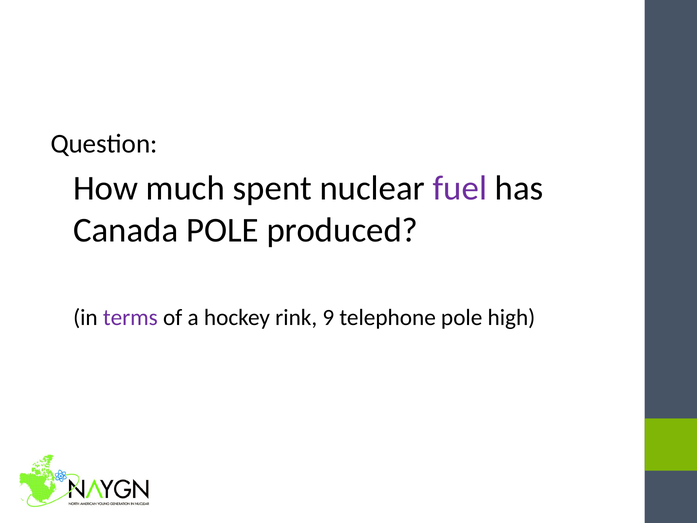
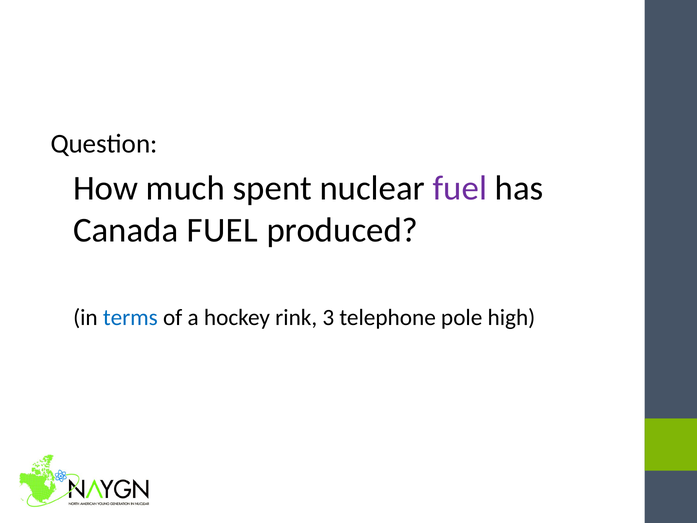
Canada POLE: POLE -> FUEL
terms colour: purple -> blue
9: 9 -> 3
